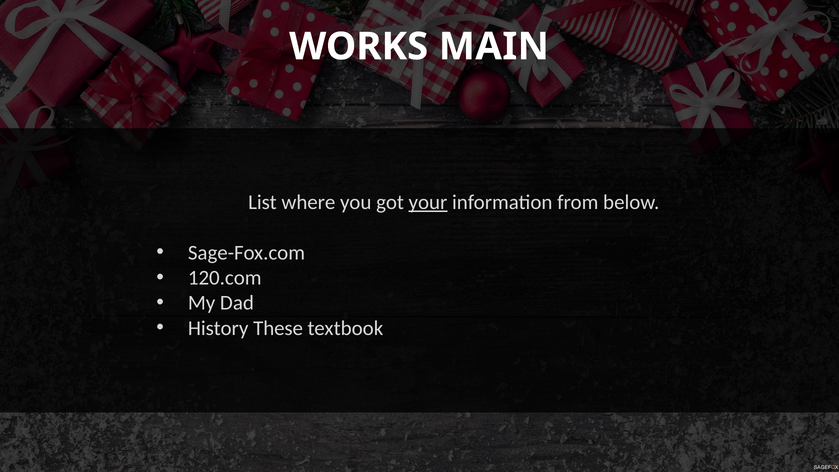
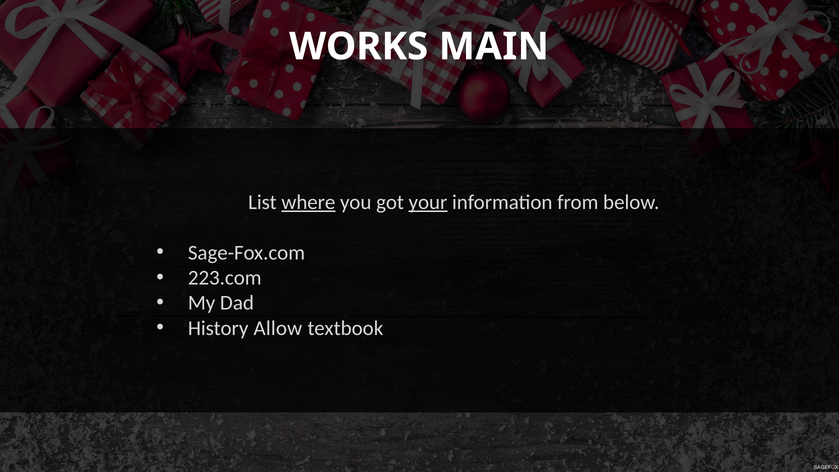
where underline: none -> present
120.com: 120.com -> 223.com
These: These -> Allow
